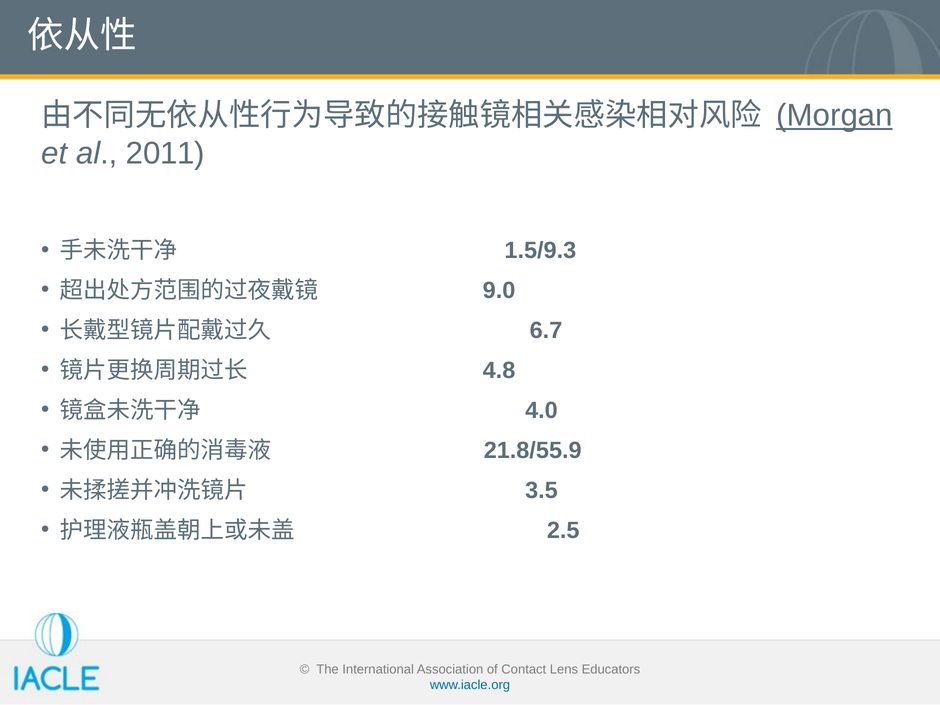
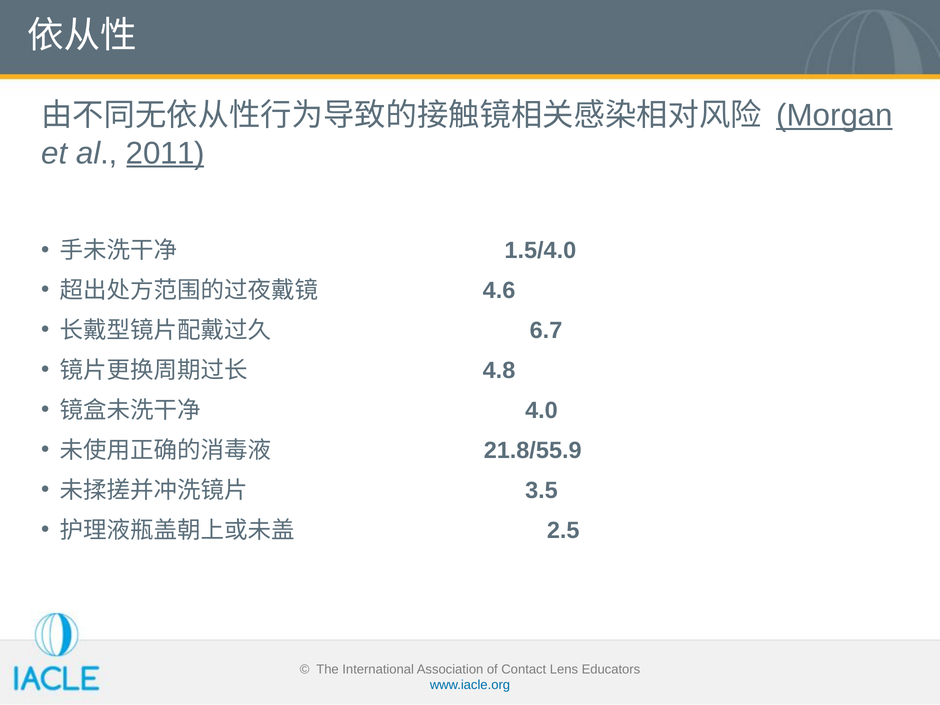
2011 underline: none -> present
1.5/9.3: 1.5/9.3 -> 1.5/4.0
9.0: 9.0 -> 4.6
